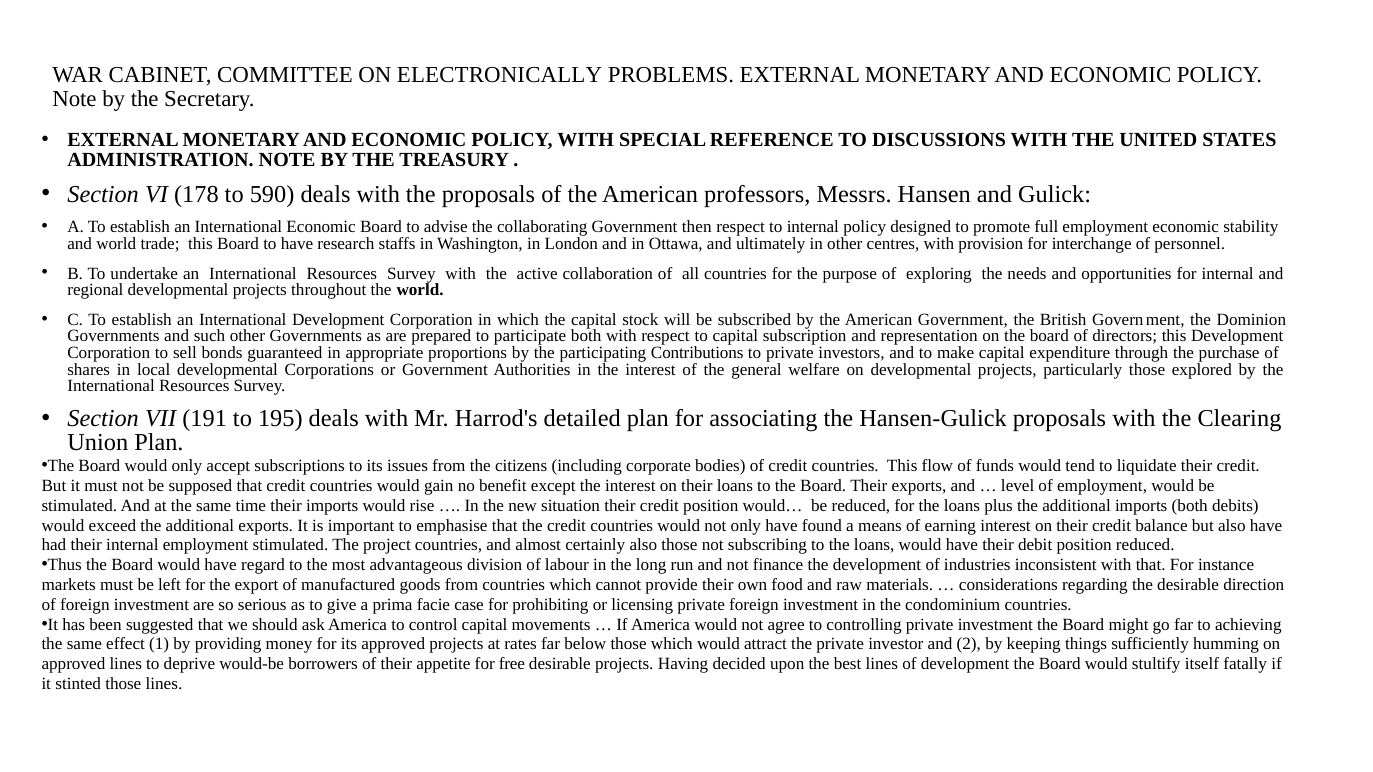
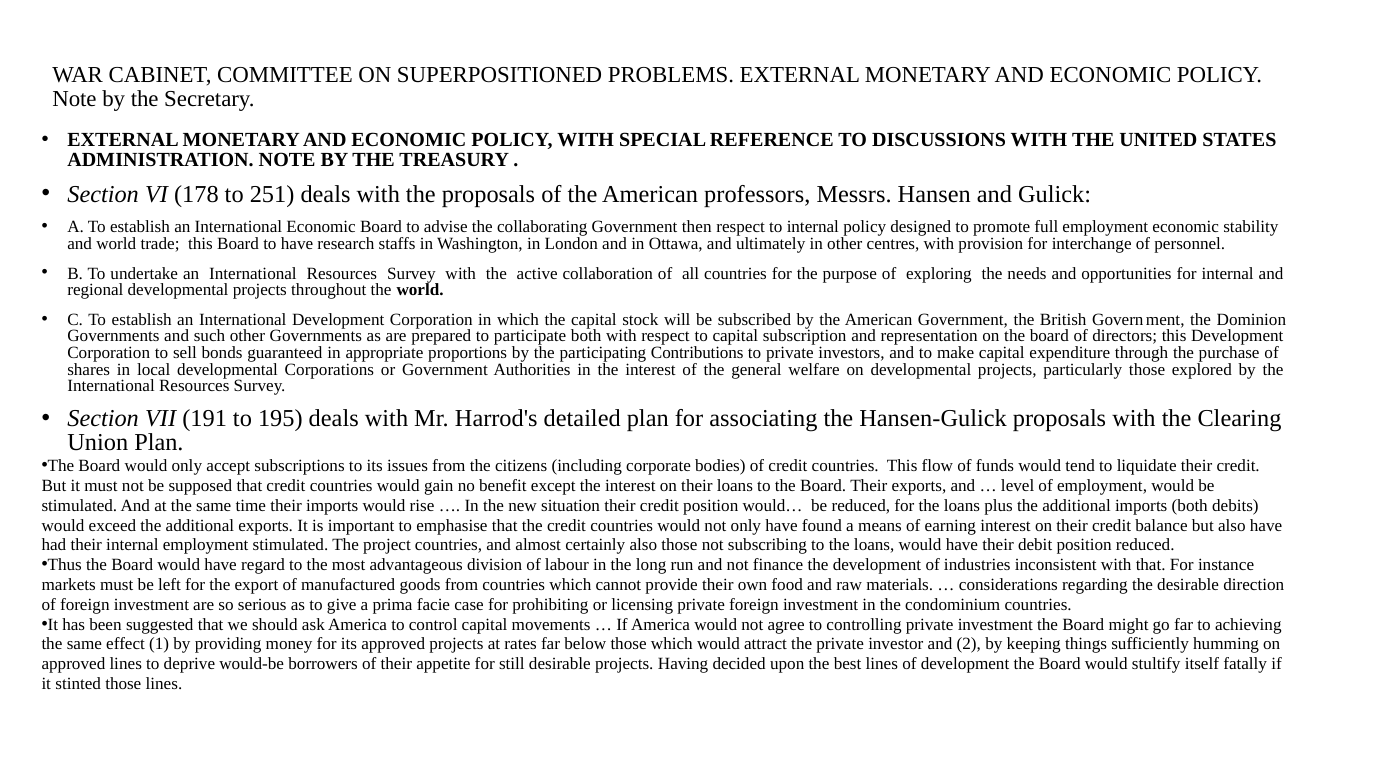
ELECTRONICALLY: ELECTRONICALLY -> SUPERPOSITIONED
590: 590 -> 251
free: free -> still
